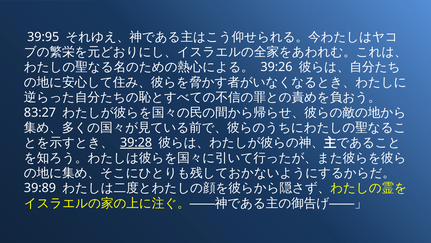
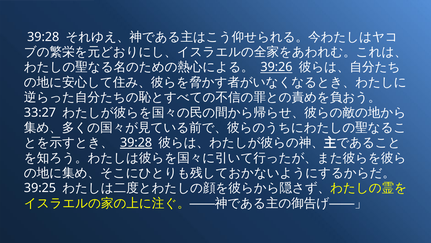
39:95 at (43, 37): 39:95 -> 39:28
39:26 underline: none -> present
83:27: 83:27 -> 33:27
39:89: 39:89 -> 39:25
